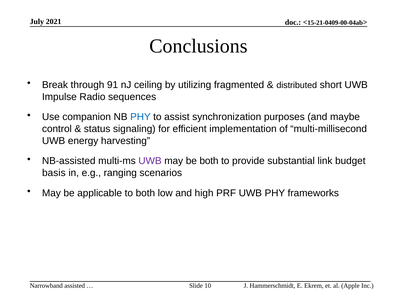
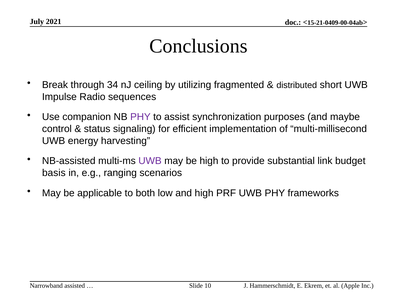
91: 91 -> 34
PHY at (140, 117) colour: blue -> purple
be both: both -> high
